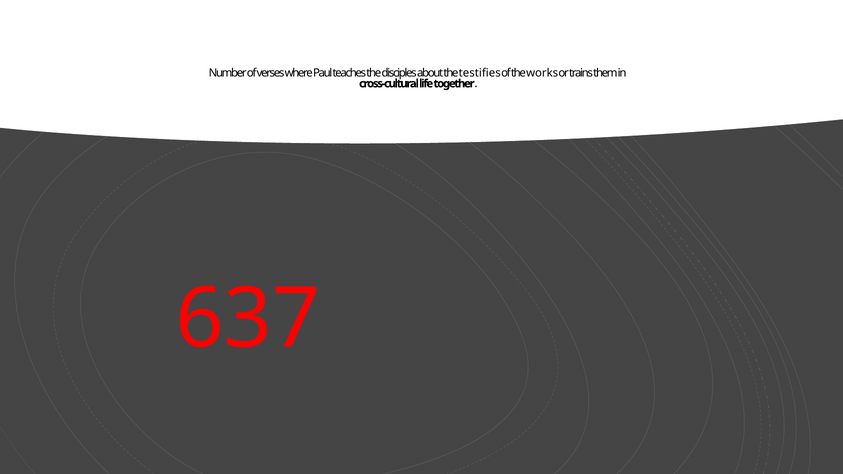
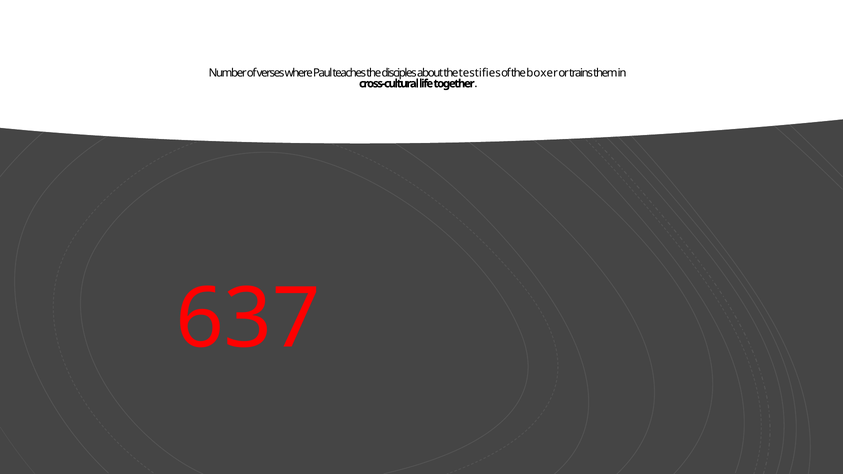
works: works -> boxer
